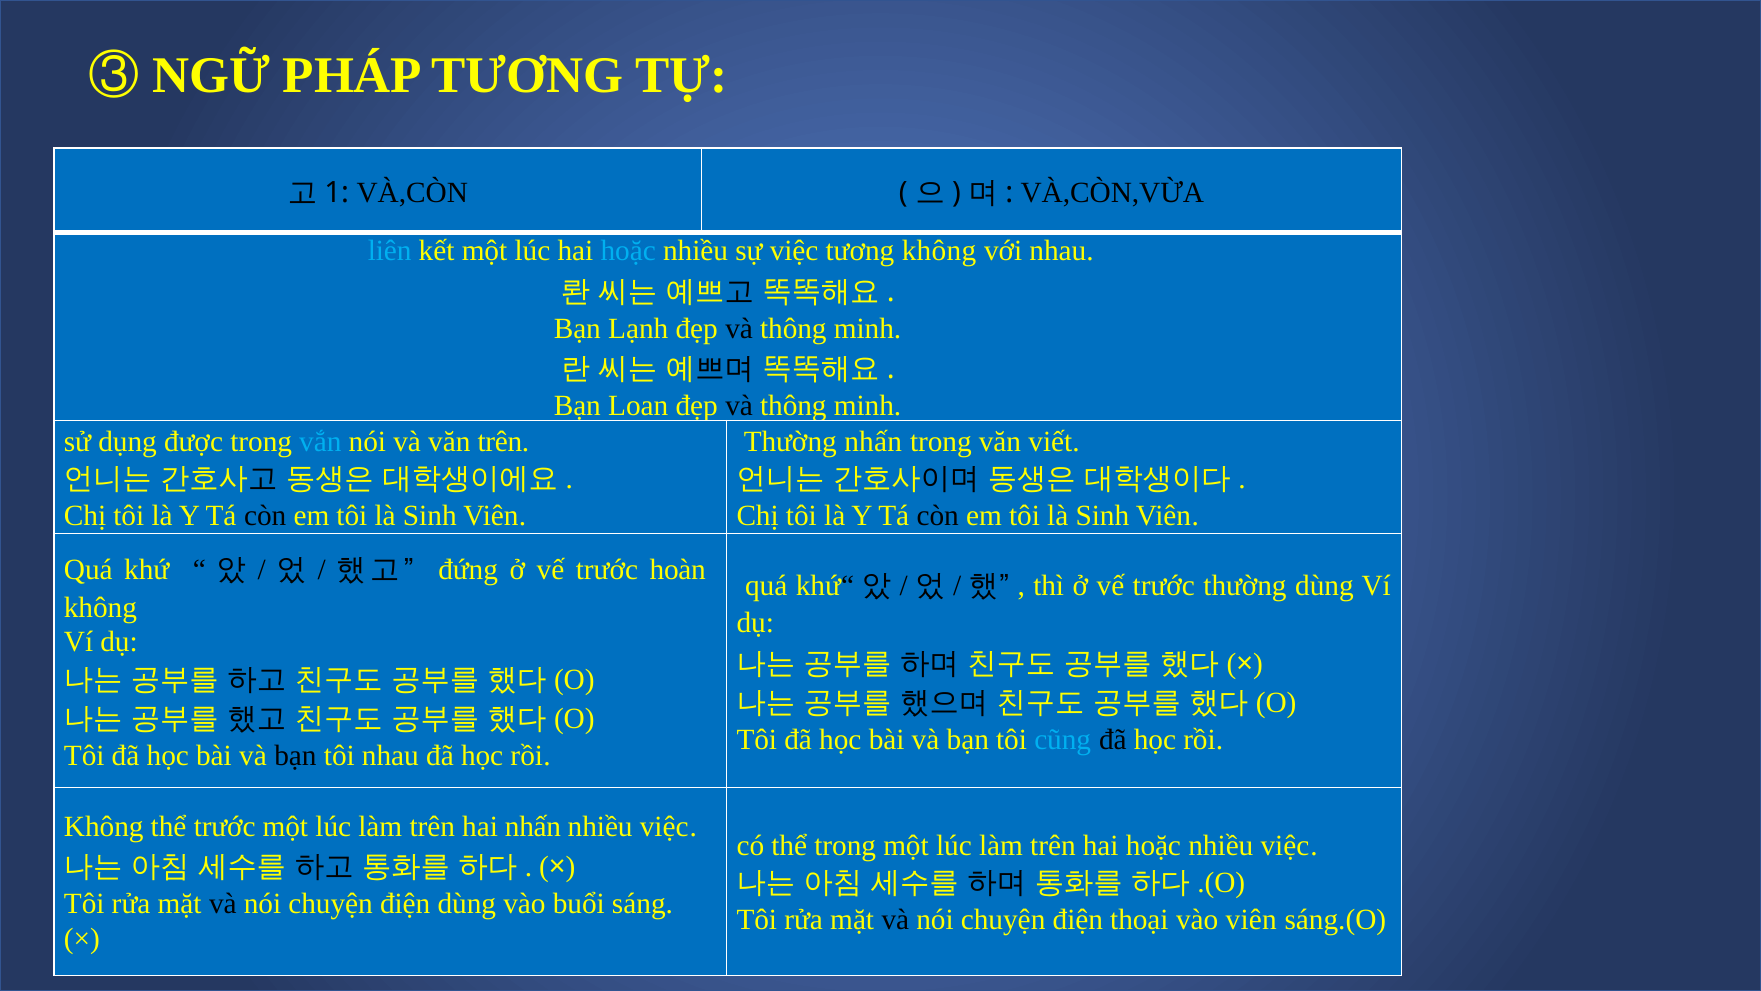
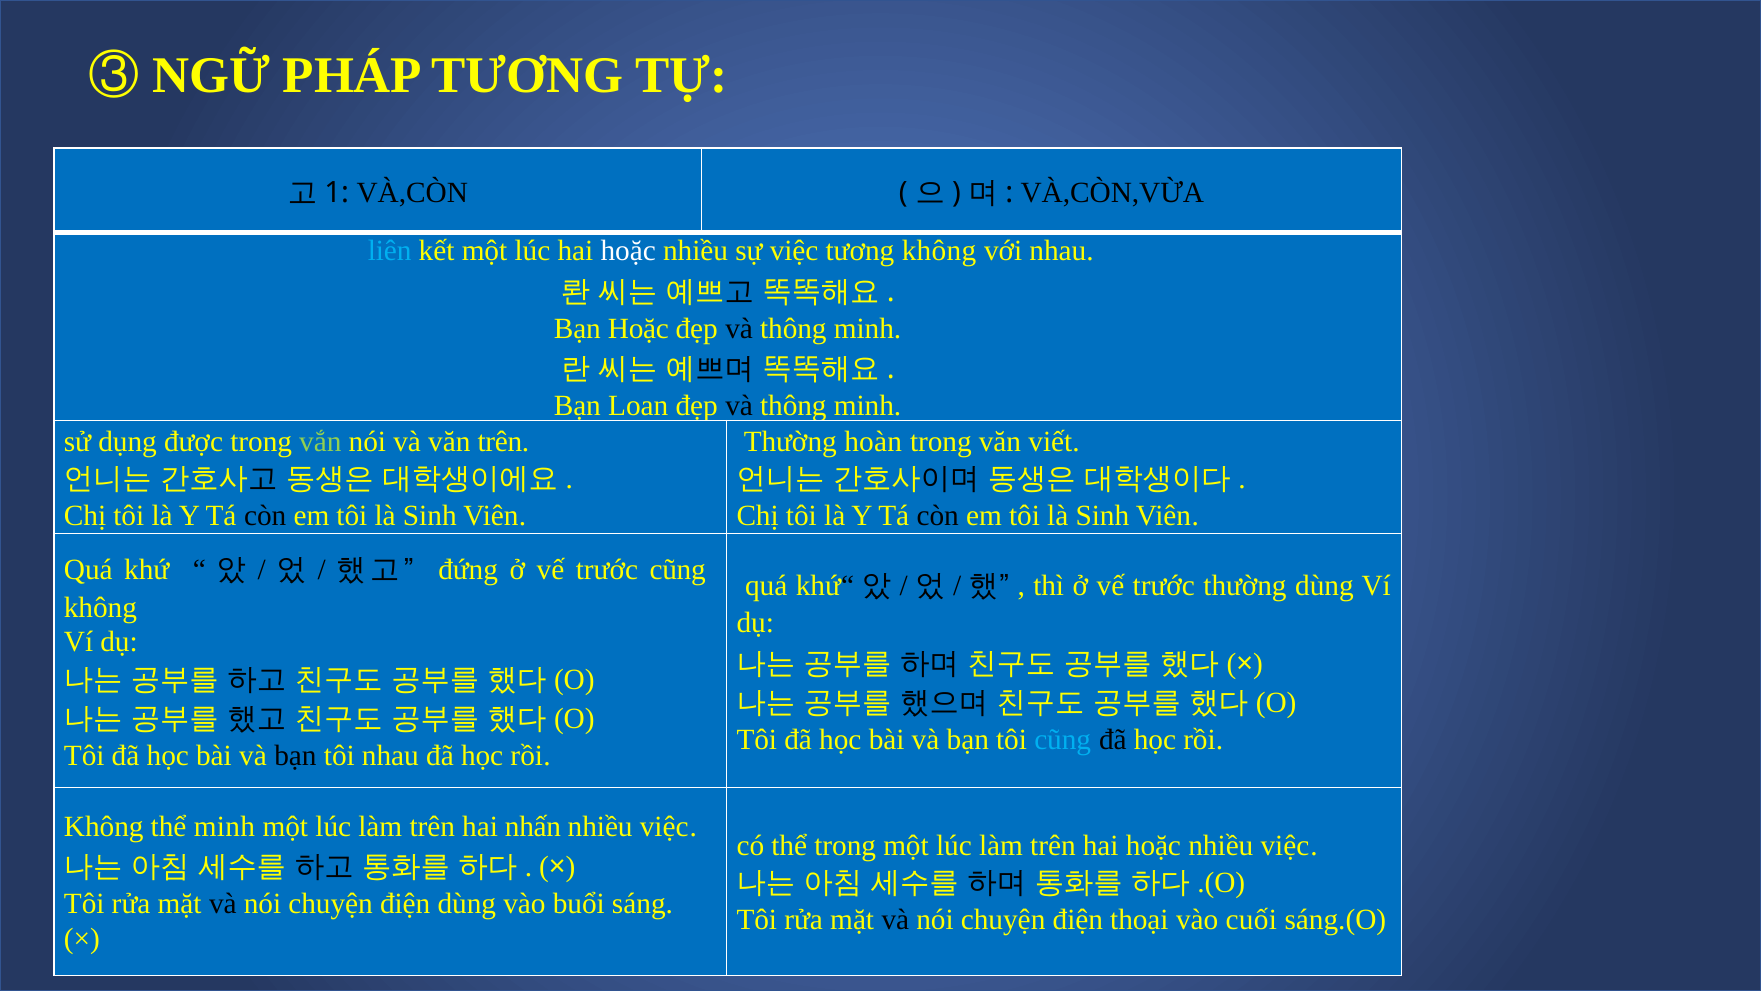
hoặc at (628, 251) colour: light blue -> white
Bạn Lạnh: Lạnh -> Hoặc
vắn colour: light blue -> light green
Thường nhấn: nhấn -> hoàn
trước hoàn: hoàn -> cũng
thể trước: trước -> minh
vào viên: viên -> cuối
